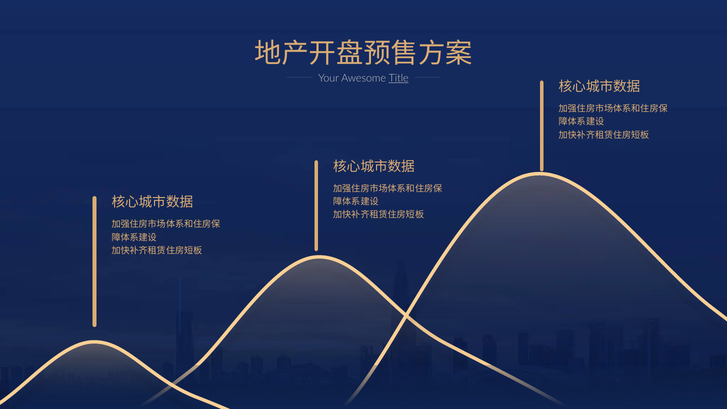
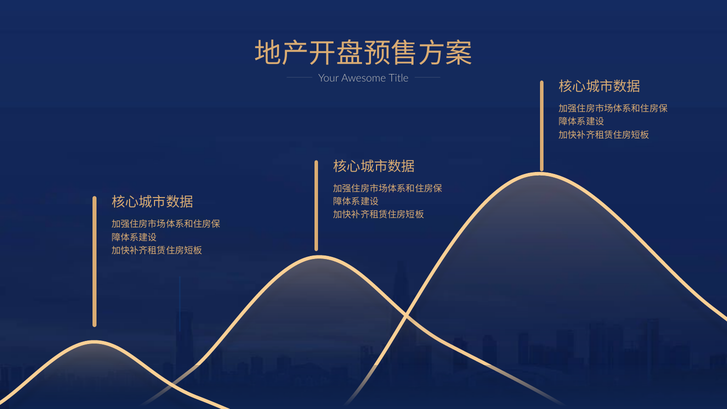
Title underline: present -> none
